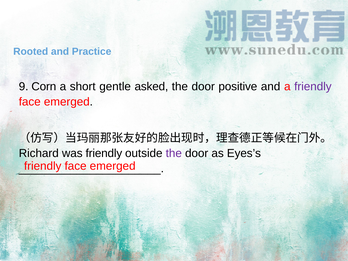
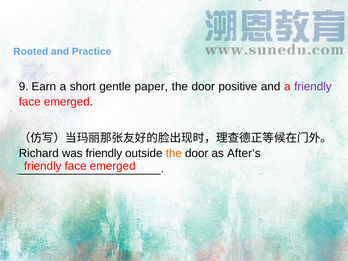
Corn: Corn -> Earn
asked: asked -> paper
the at (174, 153) colour: purple -> orange
Eyes’s: Eyes’s -> After’s
